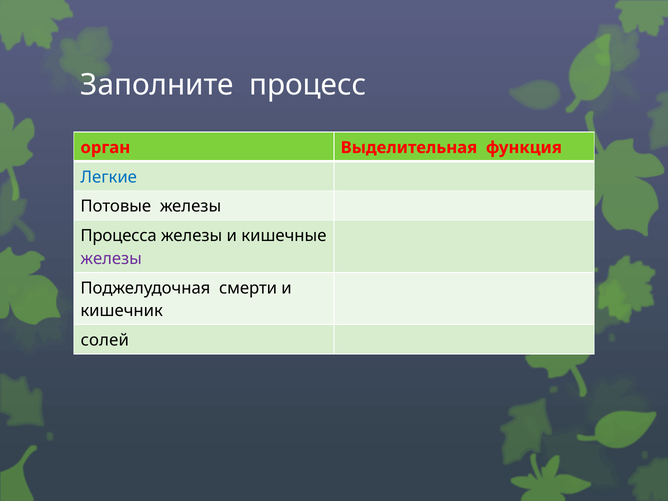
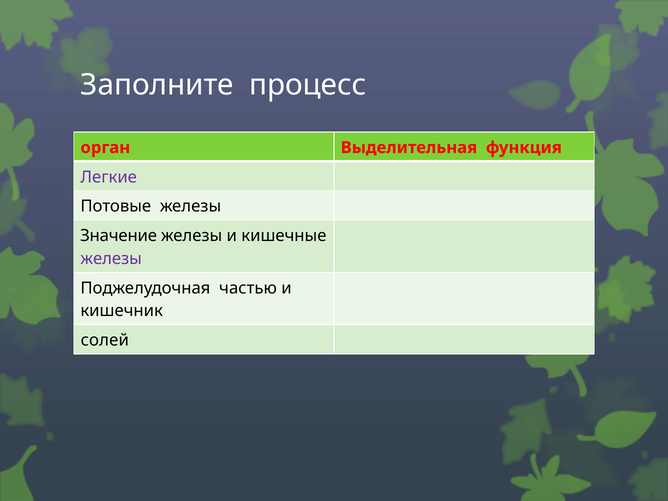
Легкие colour: blue -> purple
Процесса: Процесса -> Значение
смерти: смерти -> частью
